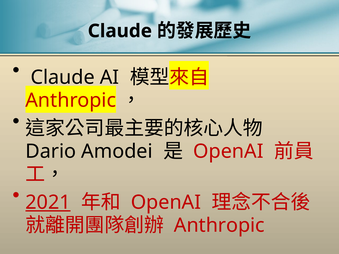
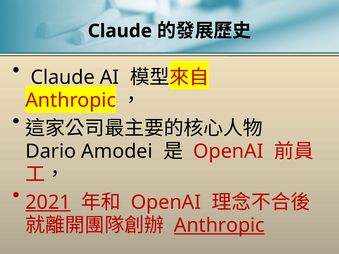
Anthropic at (219, 226) underline: none -> present
